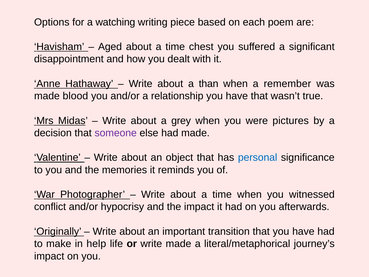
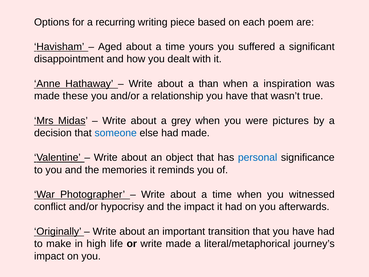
watching: watching -> recurring
chest: chest -> yours
remember: remember -> inspiration
blood: blood -> these
someone colour: purple -> blue
help: help -> high
